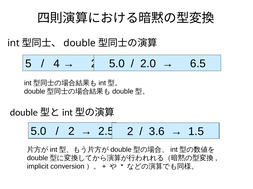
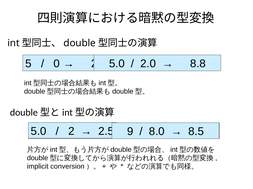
4: 4 -> 0
6.5: 6.5 -> 8.8
2 at (130, 132): 2 -> 9
3.6: 3.6 -> 8.0
1.5: 1.5 -> 8.5
